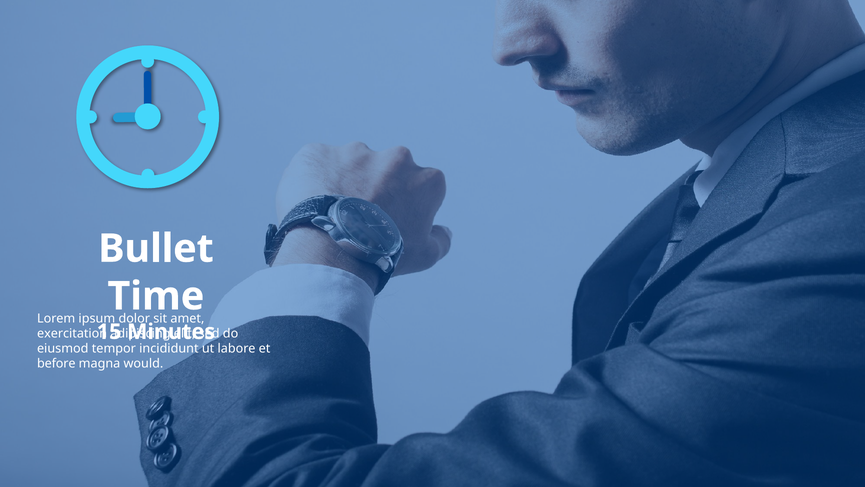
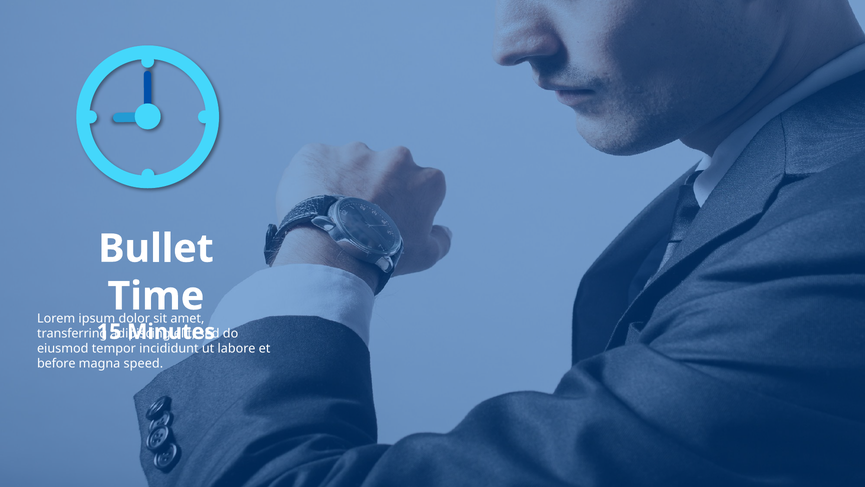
exercitation: exercitation -> transferring
would: would -> speed
